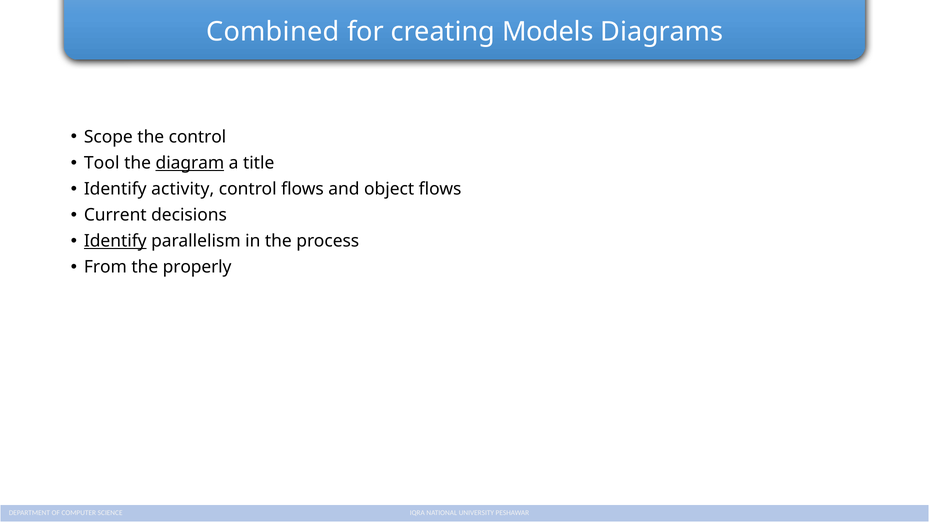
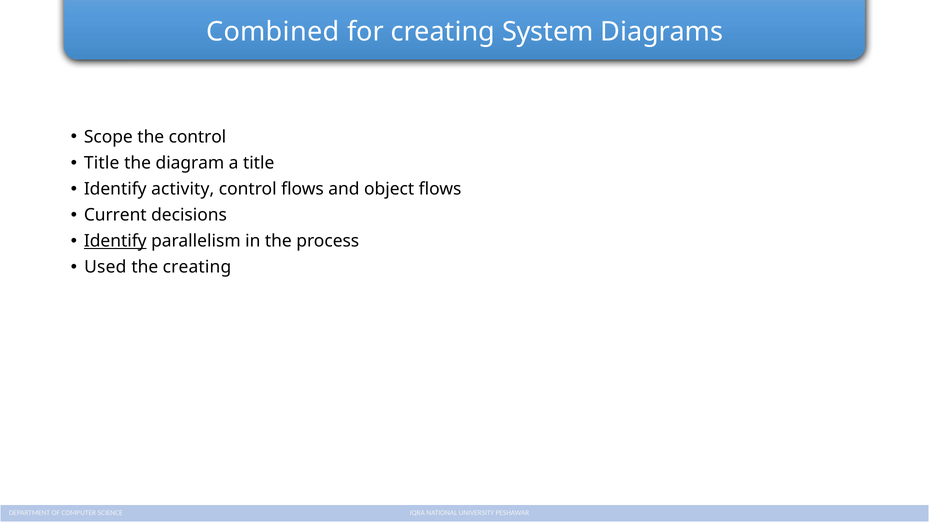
Models: Models -> System
Tool at (102, 163): Tool -> Title
diagram underline: present -> none
From: From -> Used
the properly: properly -> creating
